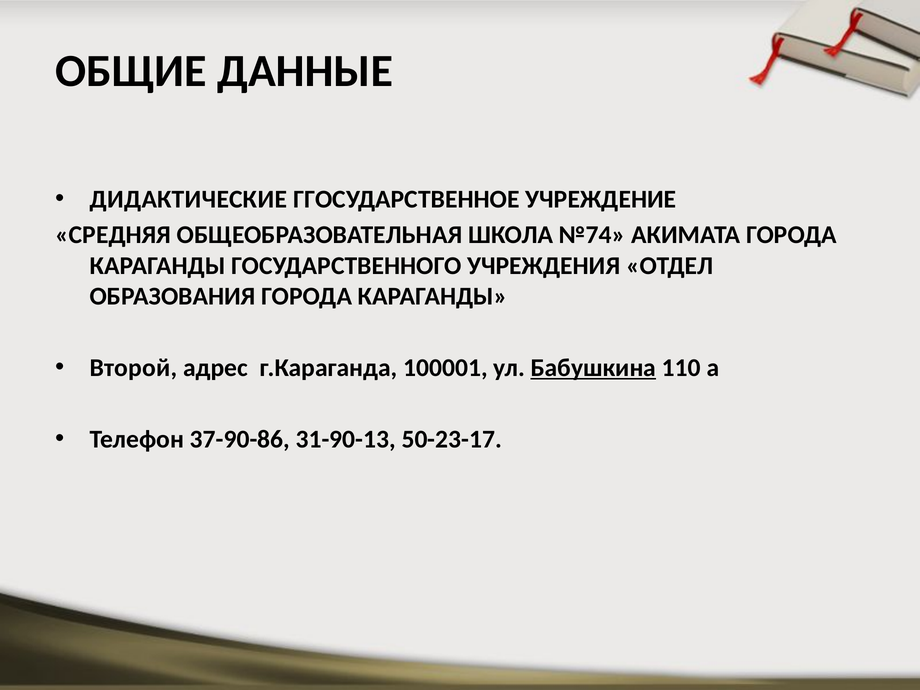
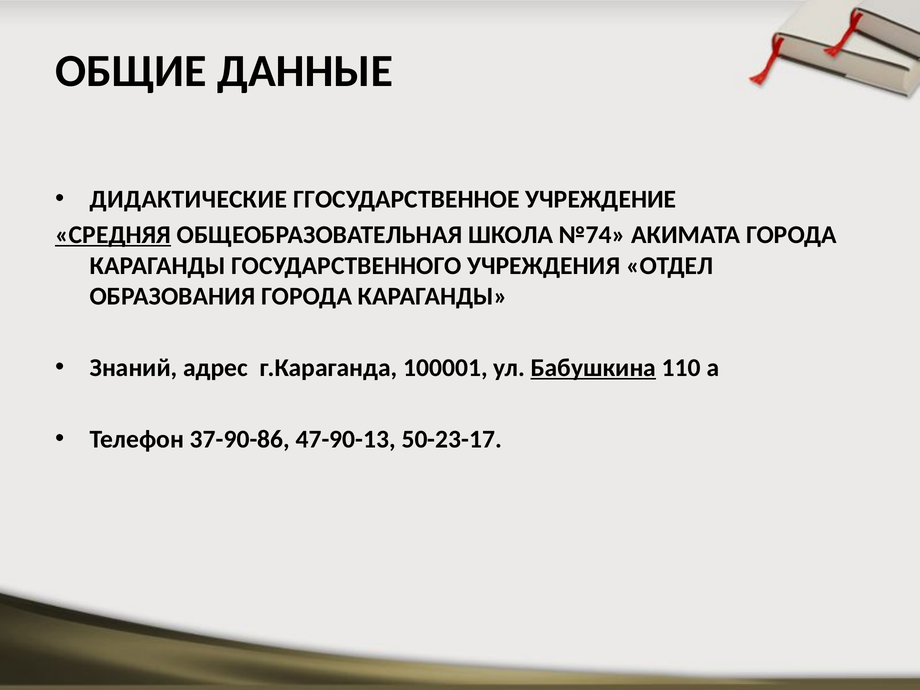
СРЕДНЯЯ underline: none -> present
Второй: Второй -> Знаний
31-90-13: 31-90-13 -> 47-90-13
